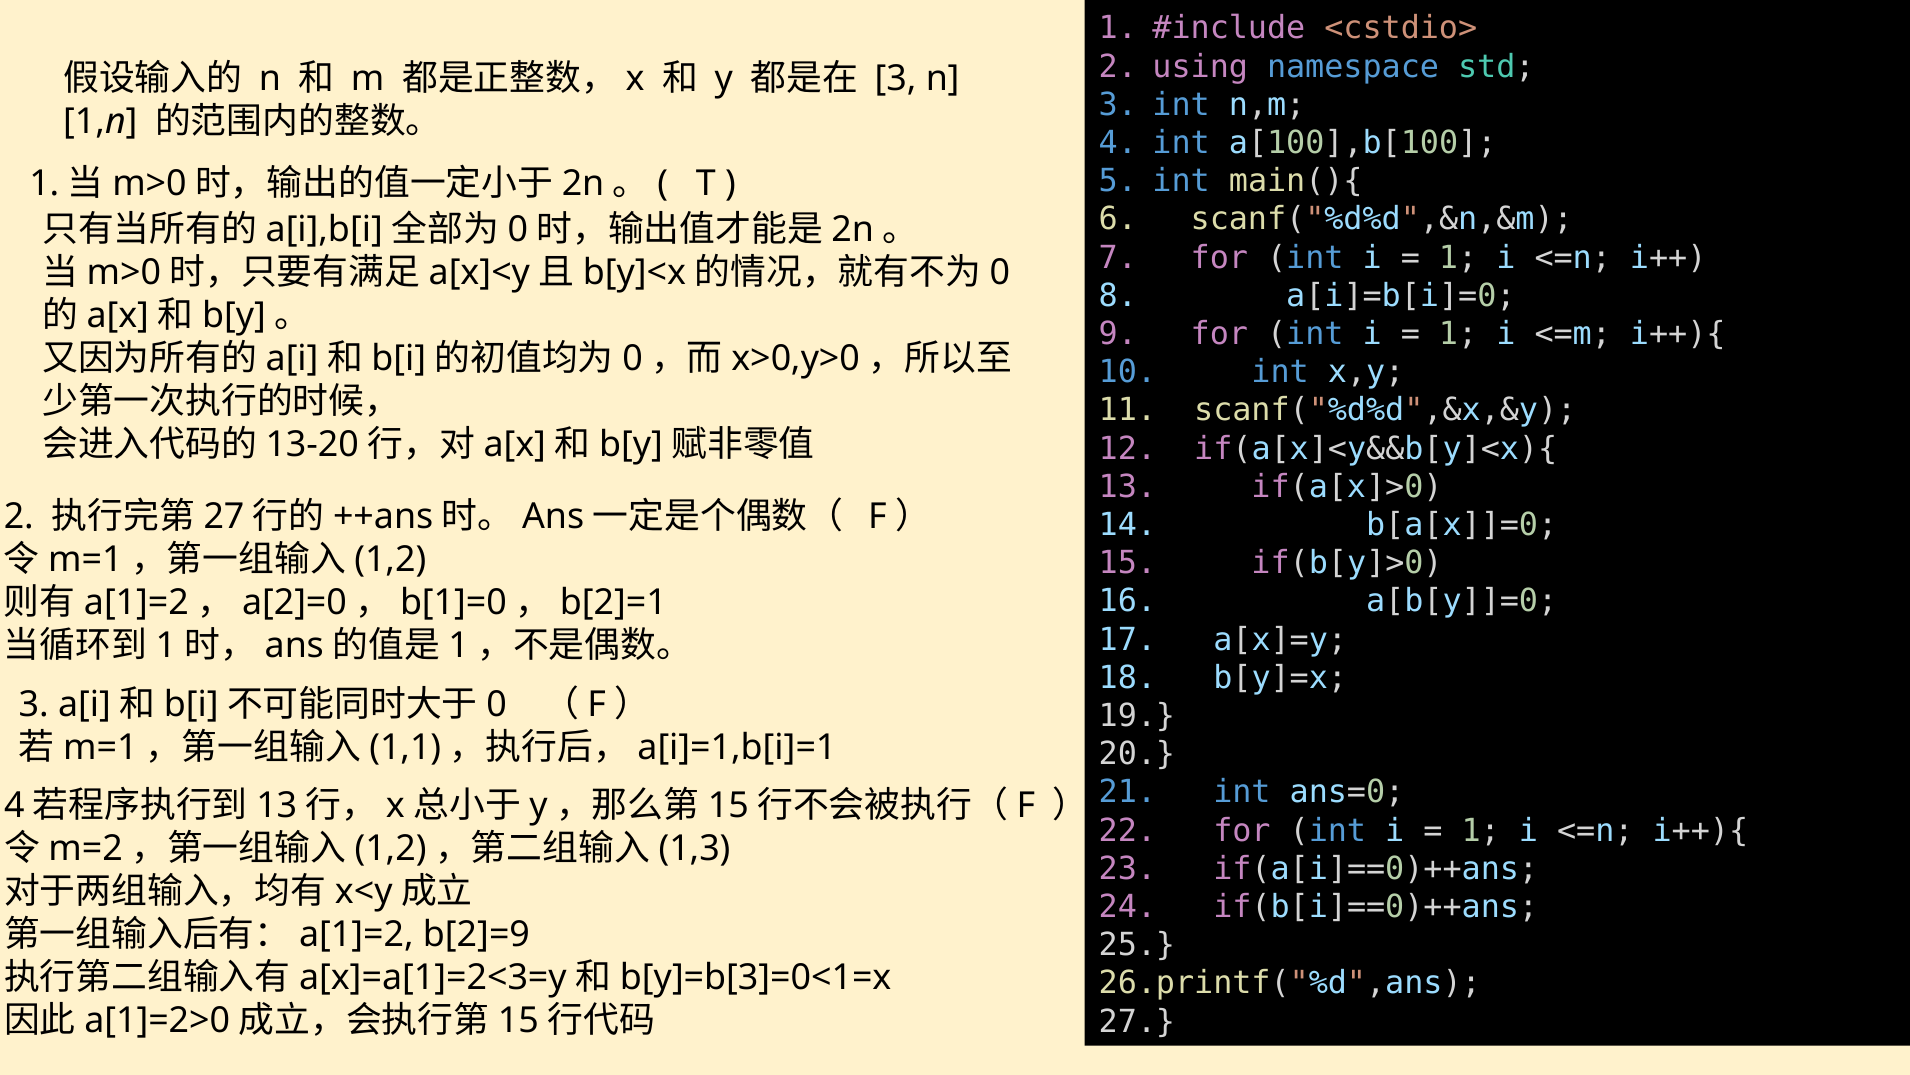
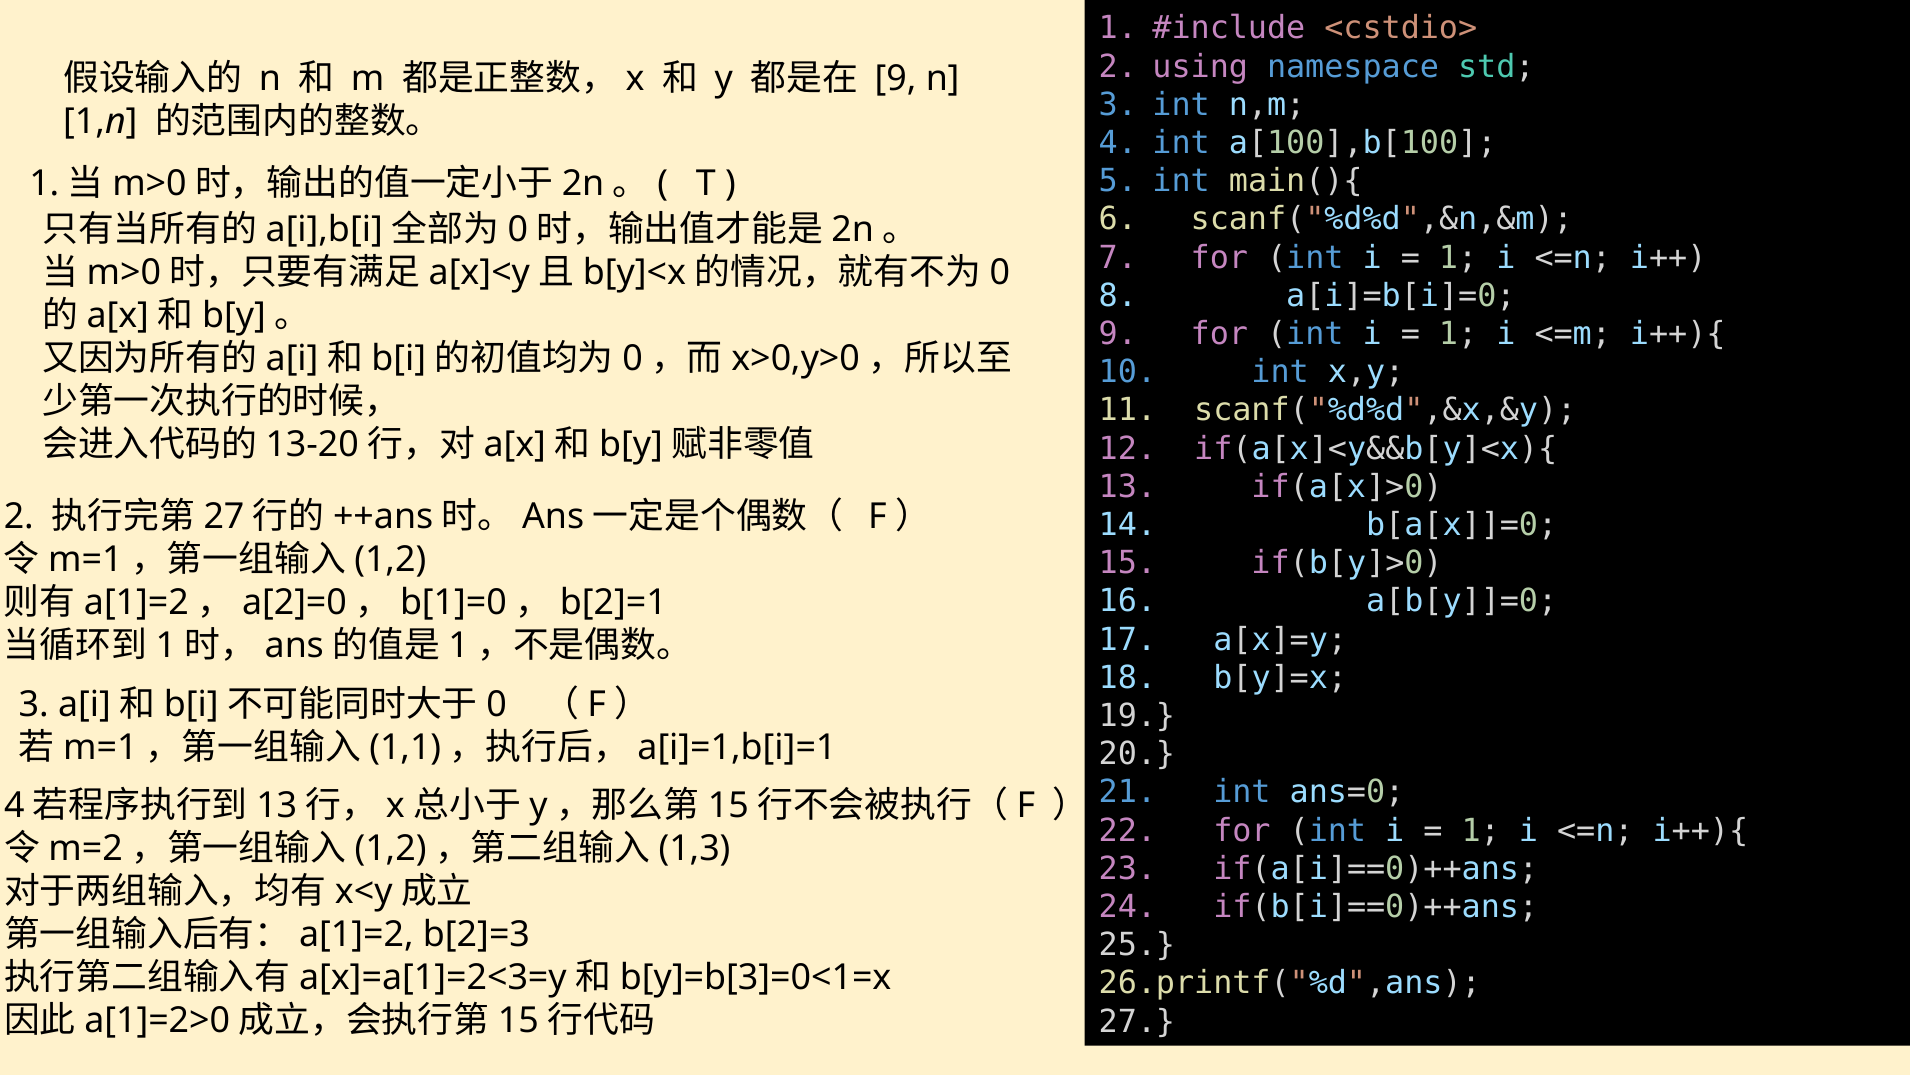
3 at (896, 78): 3 -> 9
b[2]=9: b[2]=9 -> b[2]=3
